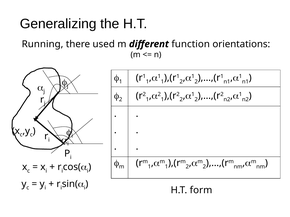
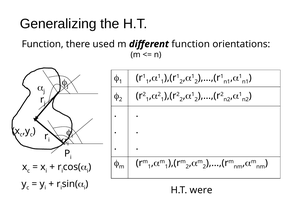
Running at (43, 44): Running -> Function
form: form -> were
